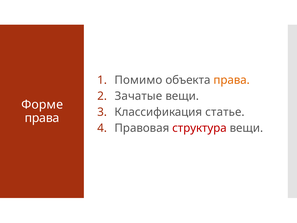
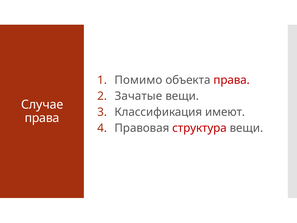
права at (232, 80) colour: orange -> red
Форме: Форме -> Случае
статье: статье -> имеют
